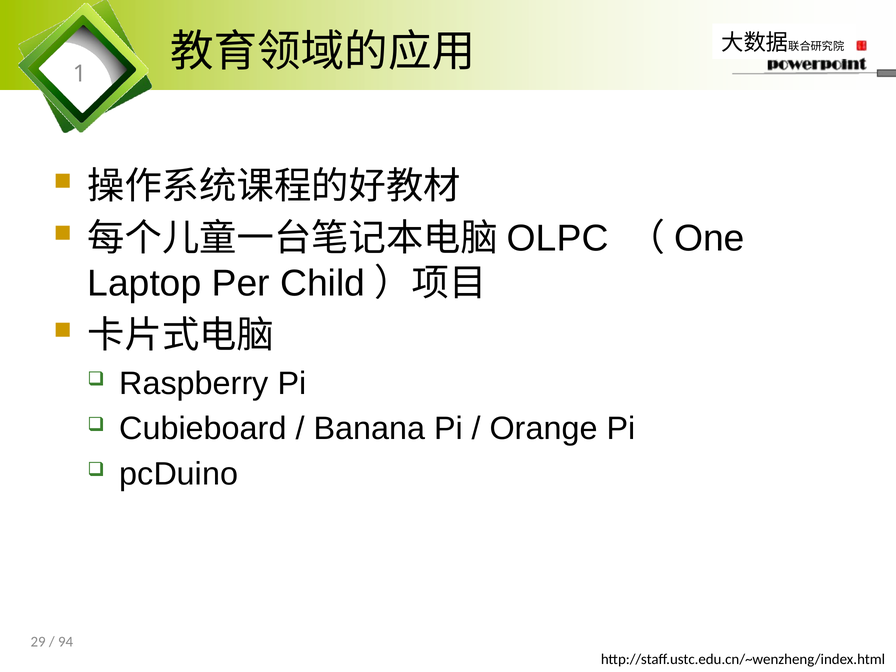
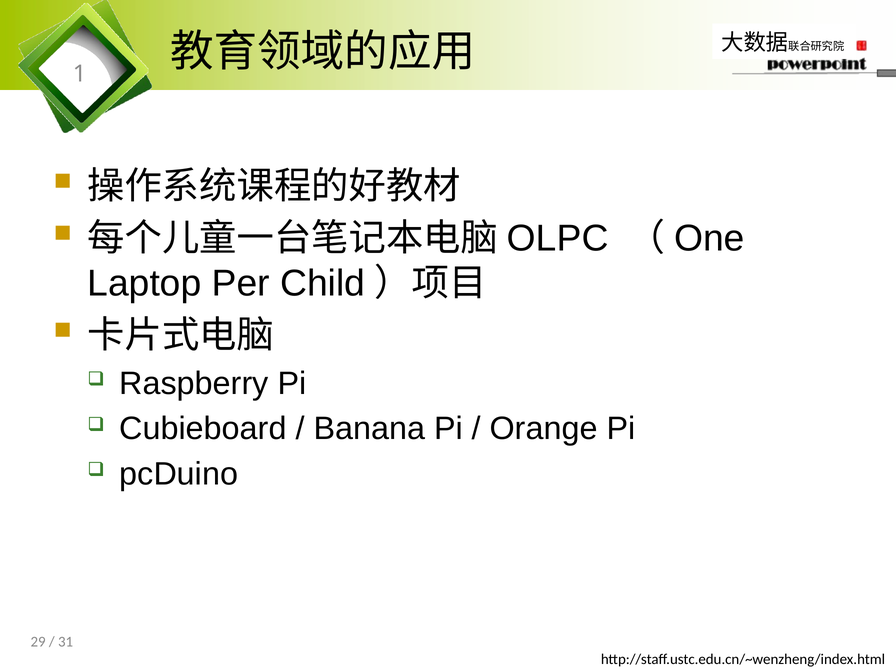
94: 94 -> 31
